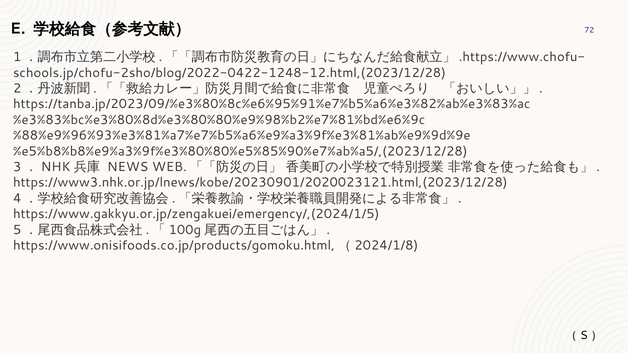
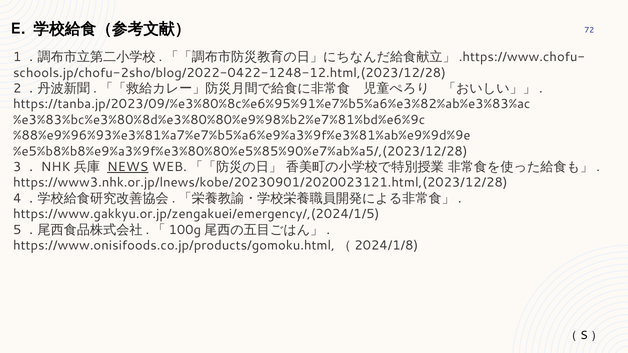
NEWS underline: none -> present
